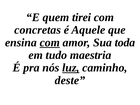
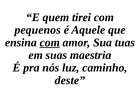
concretas: concretas -> pequenos
toda: toda -> tuas
tudo: tudo -> suas
luz underline: present -> none
